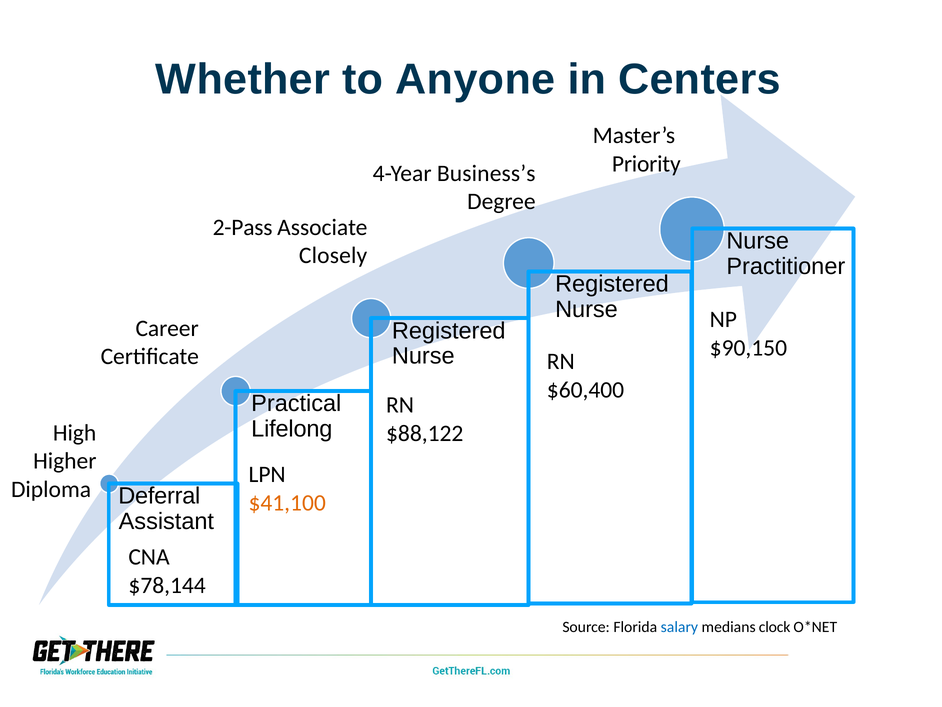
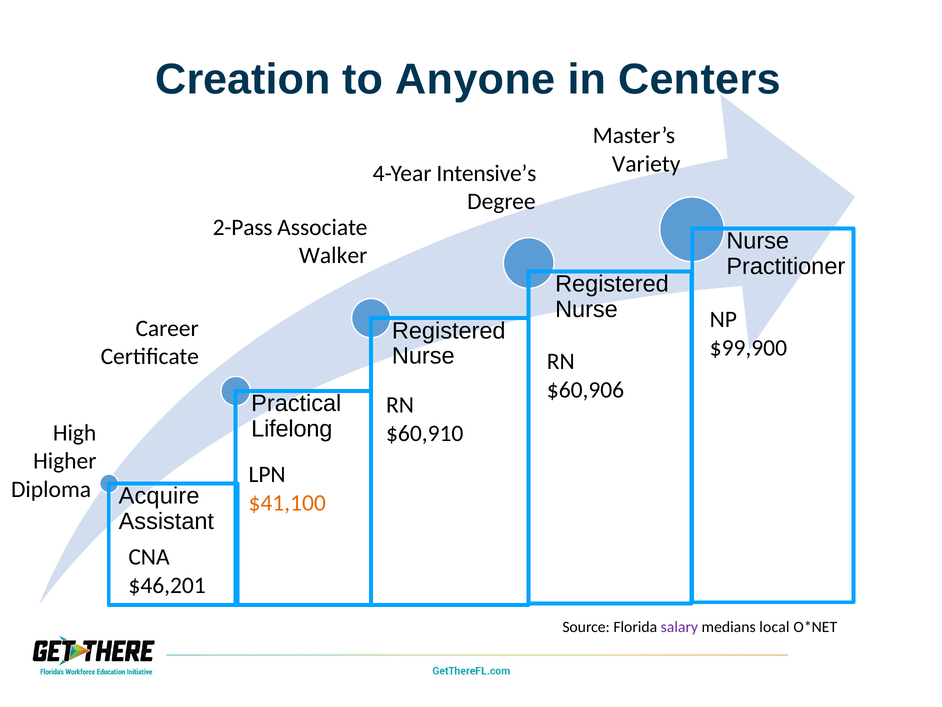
Whether: Whether -> Creation
Priority: Priority -> Variety
Business’s: Business’s -> Intensive’s
Closely: Closely -> Walker
$90,150: $90,150 -> $99,900
$60,400: $60,400 -> $60,906
$88,122: $88,122 -> $60,910
Deferral: Deferral -> Acquire
$78,144: $78,144 -> $46,201
salary colour: blue -> purple
clock: clock -> local
